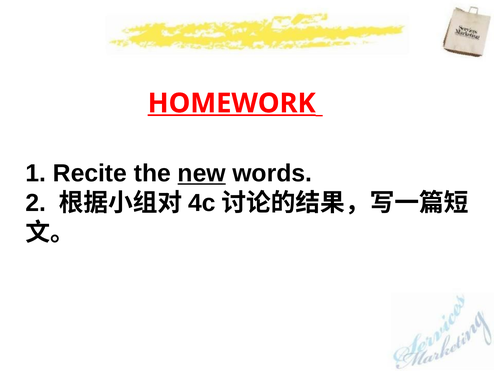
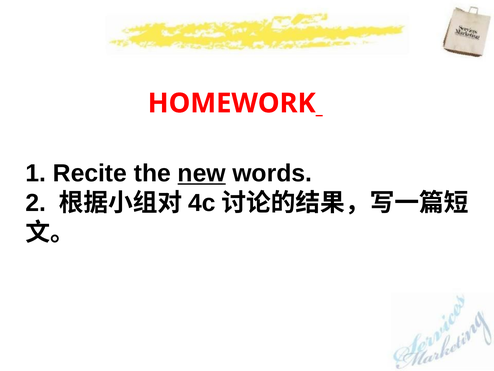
HOMEWORK underline: present -> none
